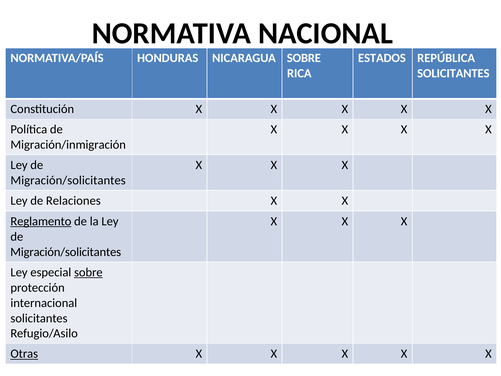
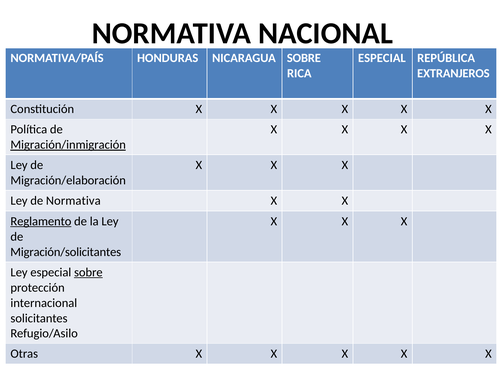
ESTADOS at (382, 58): ESTADOS -> ESPECIAL
SOLICITANTES at (453, 73): SOLICITANTES -> EXTRANJEROS
Migración/inmigración underline: none -> present
Migración/solicitantes at (68, 180): Migración/solicitantes -> Migración/elaboración
de Relaciones: Relaciones -> Normativa
Otras underline: present -> none
